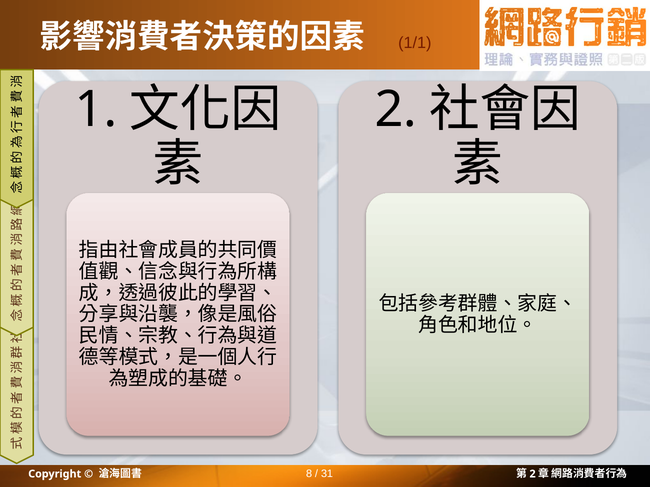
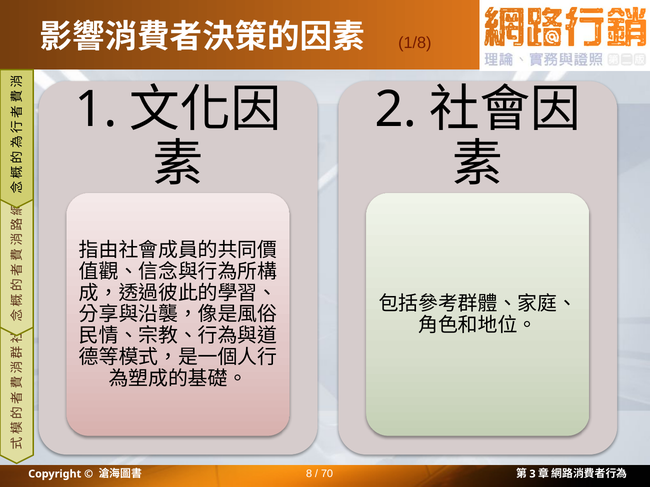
1/1: 1/1 -> 1/8
31: 31 -> 70
2 at (533, 474): 2 -> 3
